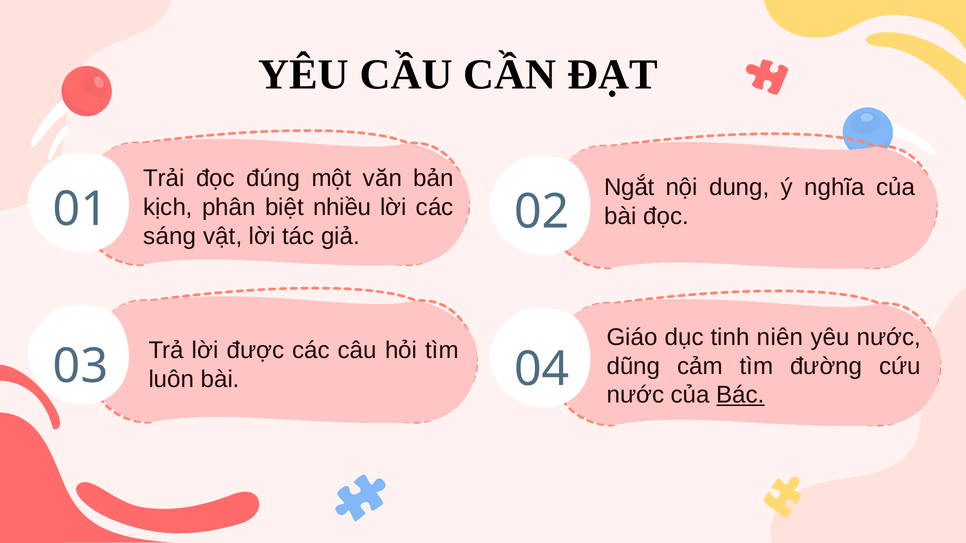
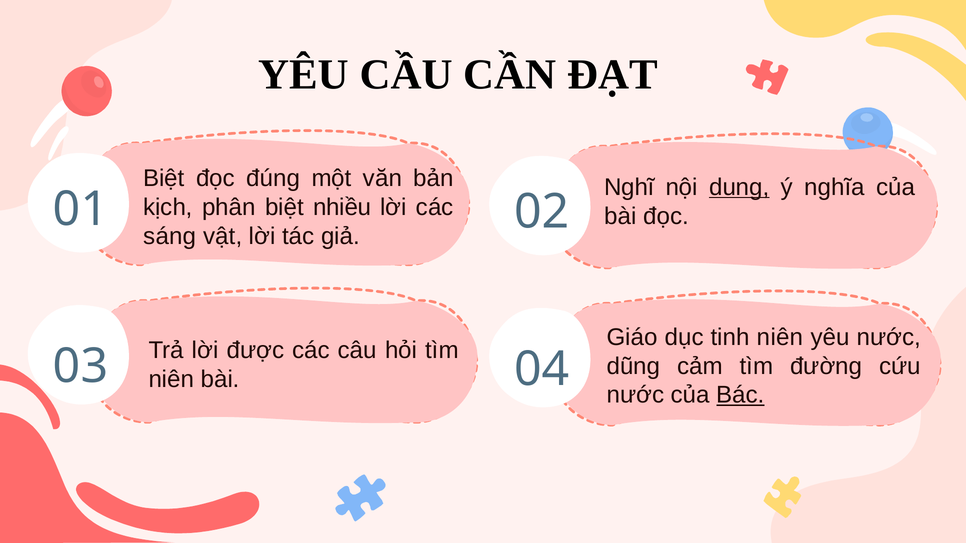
Trải at (164, 178): Trải -> Biệt
Ngắt: Ngắt -> Nghĩ
dung underline: none -> present
luôn at (171, 379): luôn -> niên
